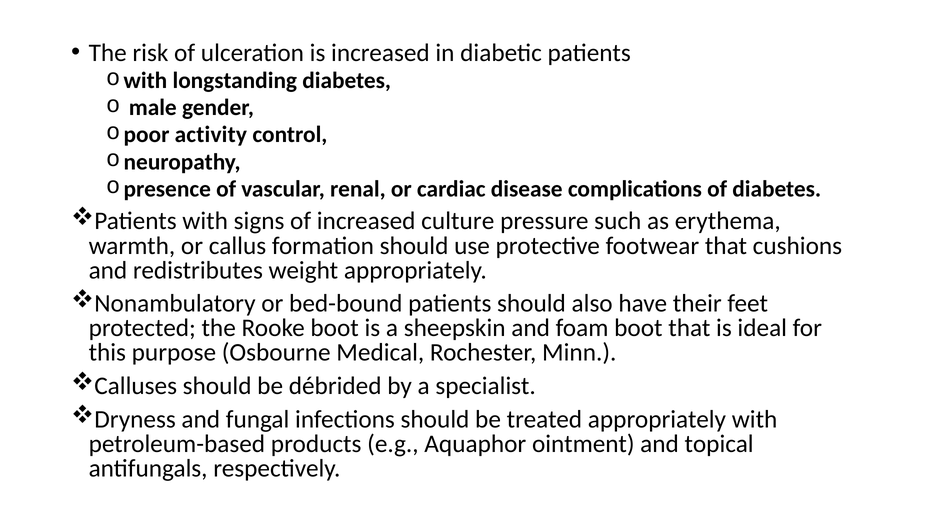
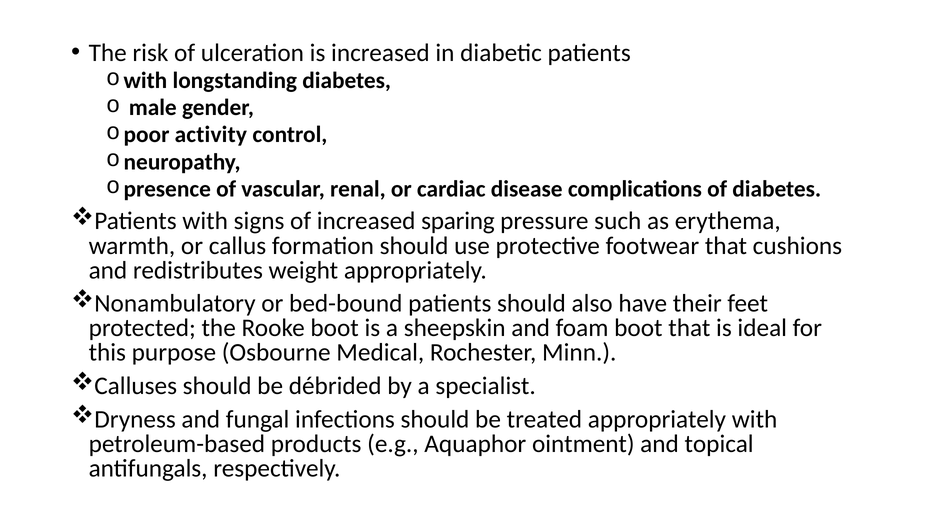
culture: culture -> sparing
